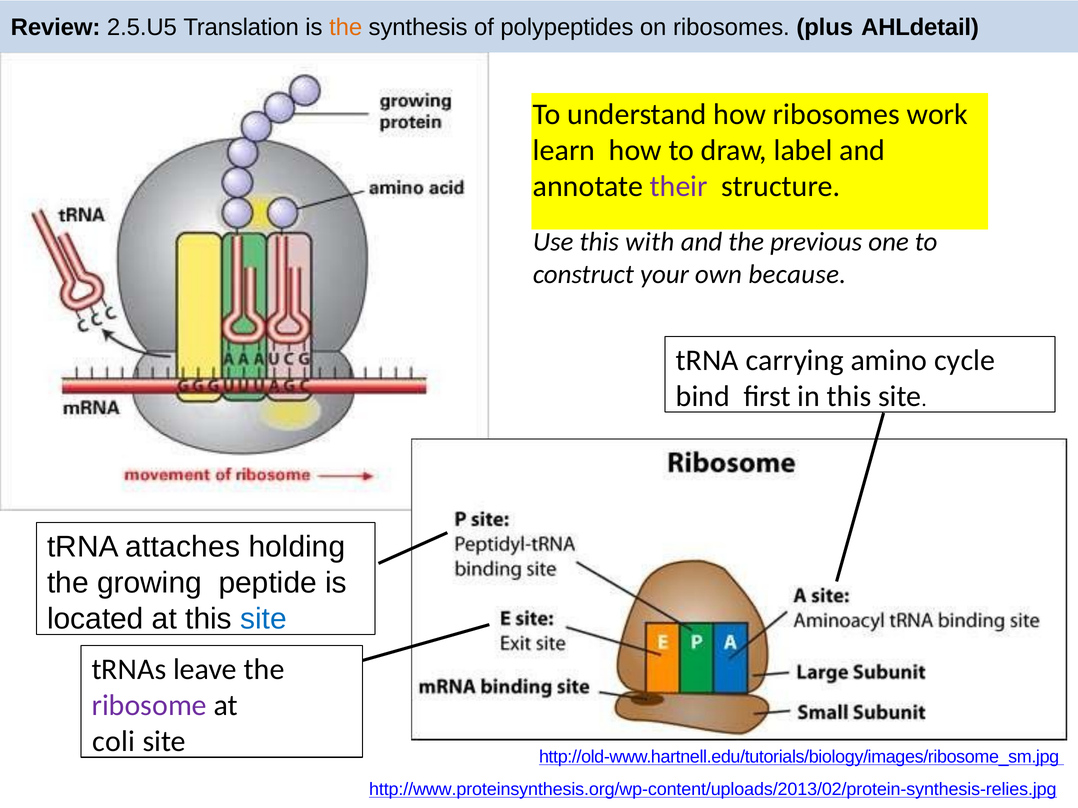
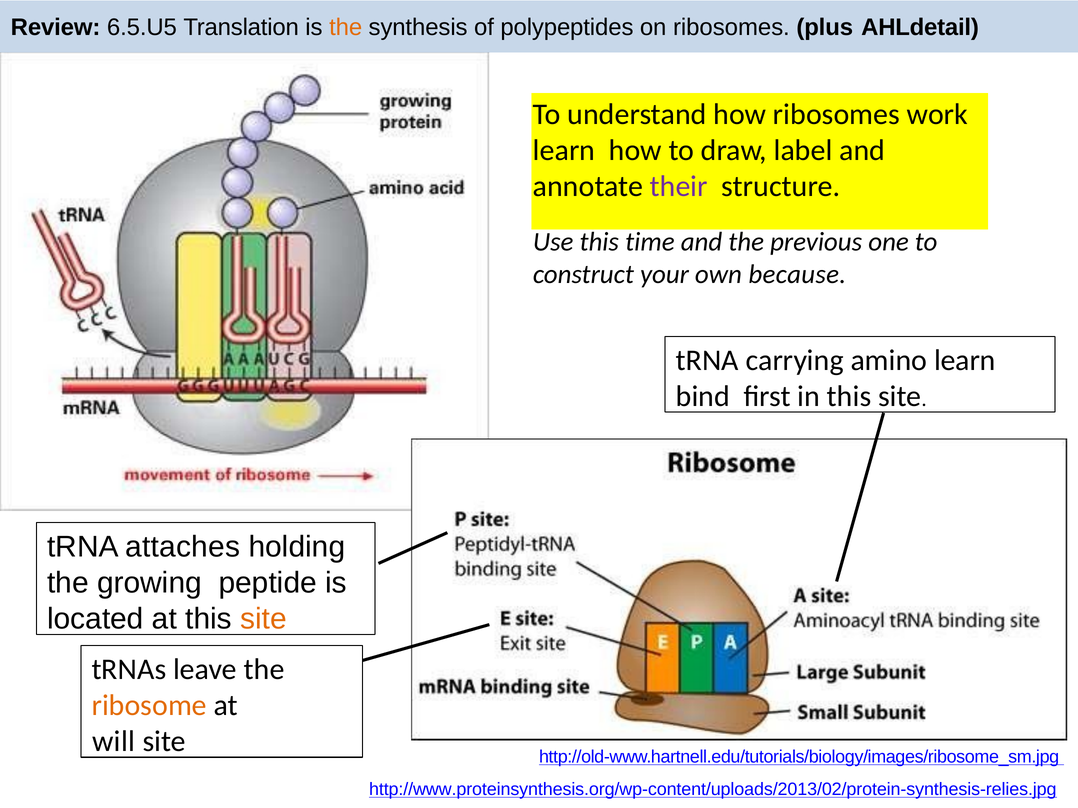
2.5.U5: 2.5.U5 -> 6.5.U5
with: with -> time
amino cycle: cycle -> learn
site at (264, 619) colour: blue -> orange
ribosome colour: purple -> orange
coli: coli -> will
